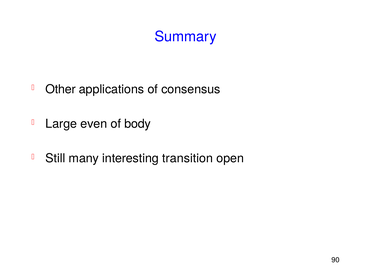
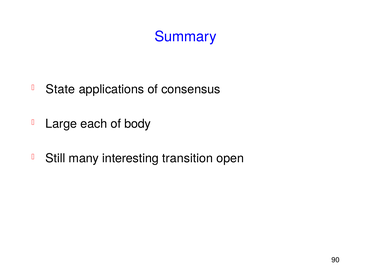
Other: Other -> State
even: even -> each
